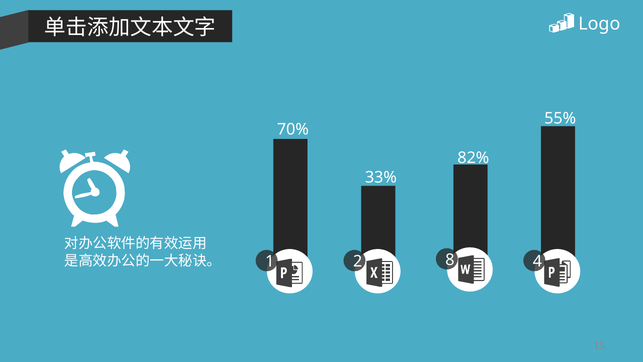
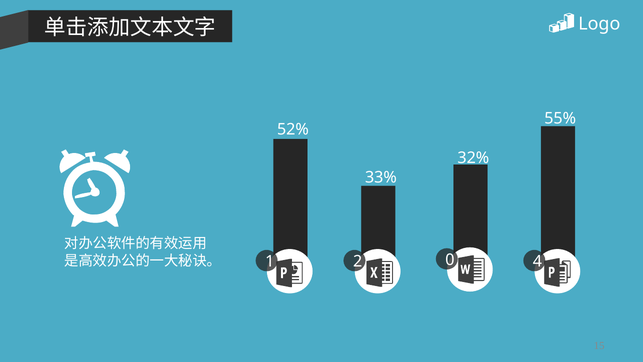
70%: 70% -> 52%
82%: 82% -> 32%
8: 8 -> 0
